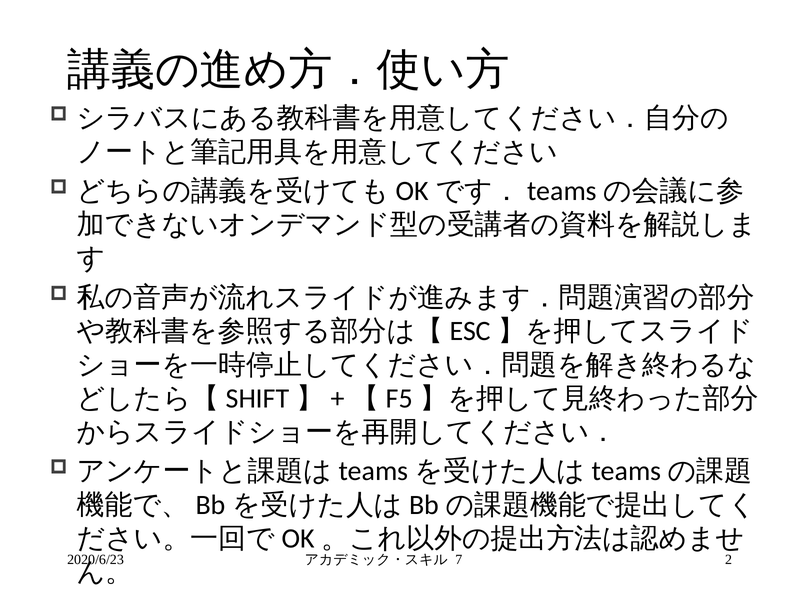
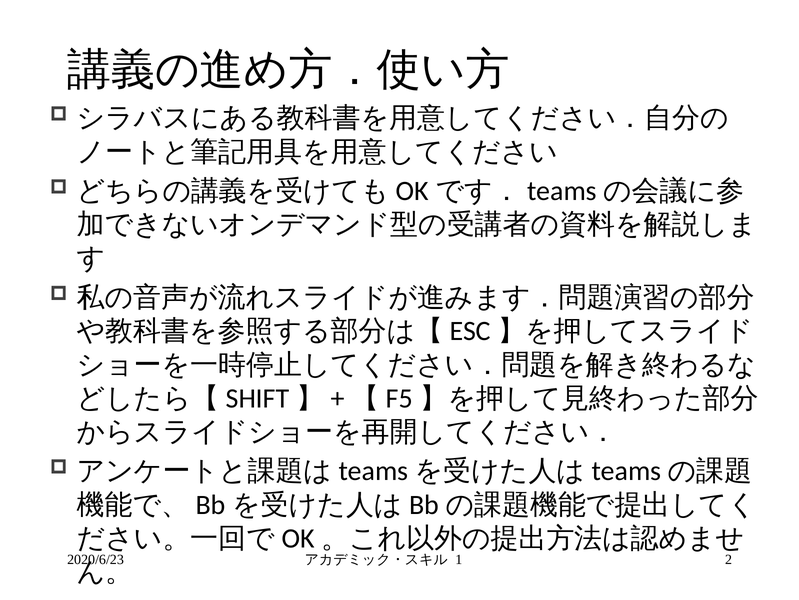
7: 7 -> 1
